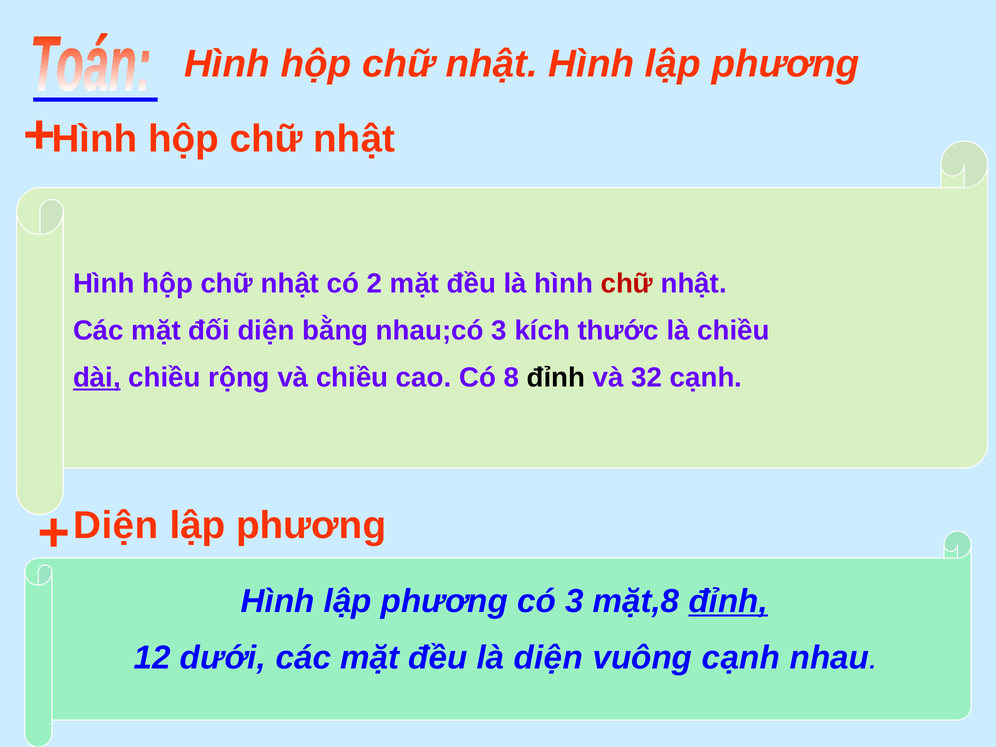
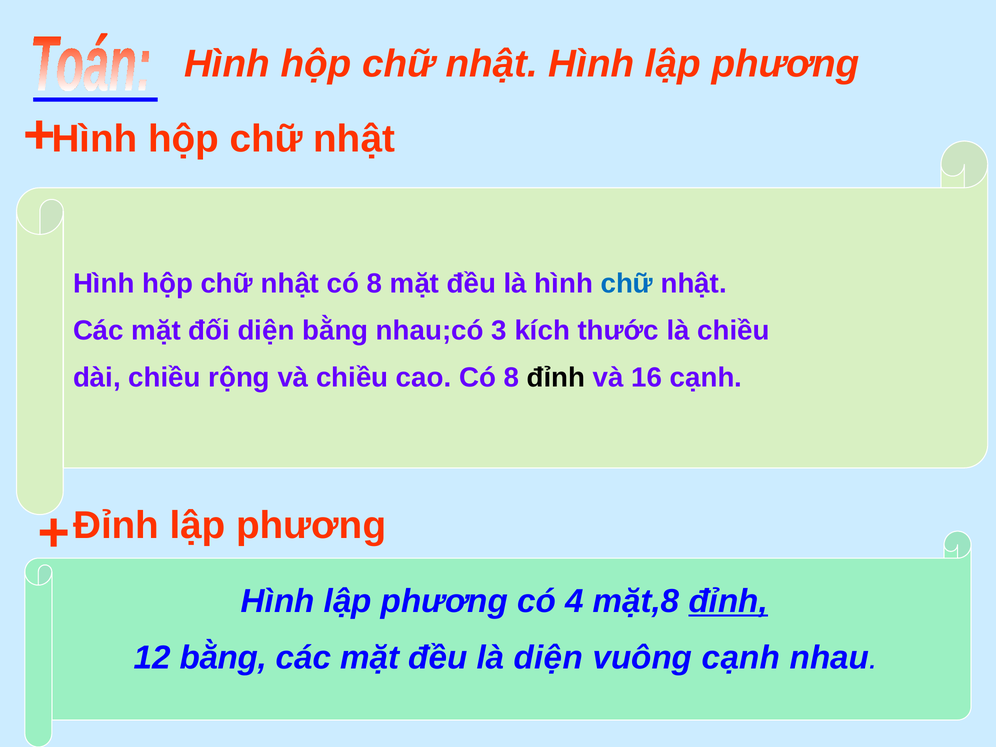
nhật có 2: 2 -> 8
chữ at (627, 284) colour: red -> blue
dài underline: present -> none
32: 32 -> 16
Diện at (116, 525): Diện -> Đỉnh
có 3: 3 -> 4
12 dưới: dưới -> bằng
